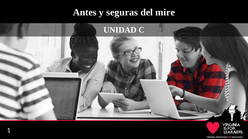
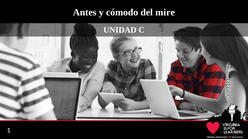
seguras: seguras -> cómodo
